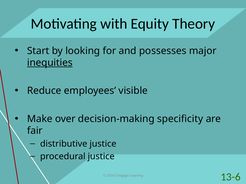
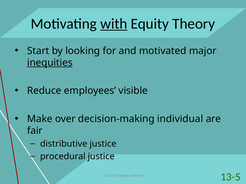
with underline: none -> present
possesses: possesses -> motivated
specificity: specificity -> individual
13-6: 13-6 -> 13-5
